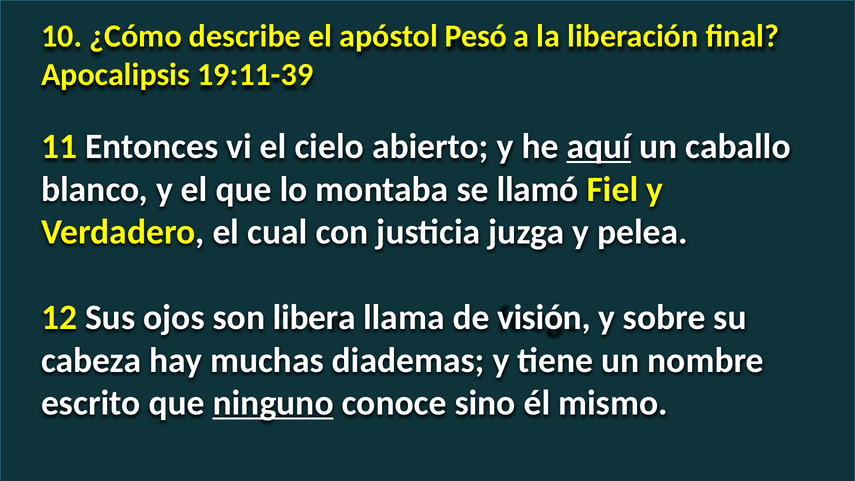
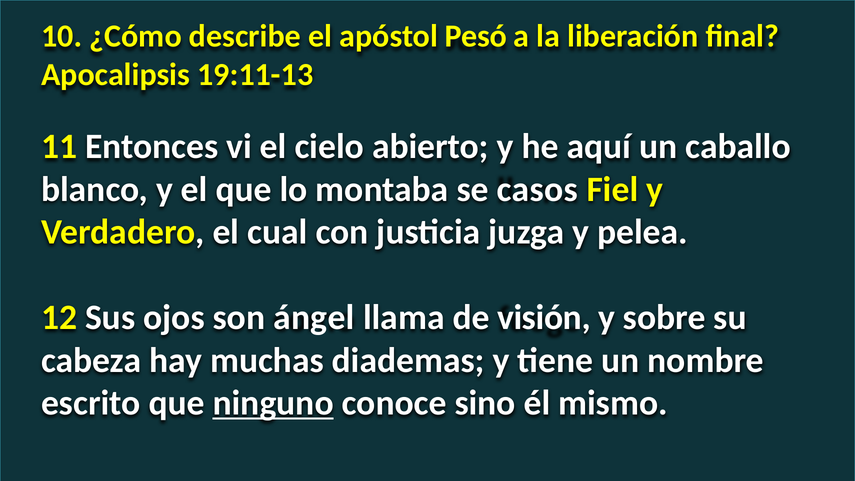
19:11-39: 19:11-39 -> 19:11-13
aquí underline: present -> none
llamó: llamó -> casos
libera: libera -> ángel
